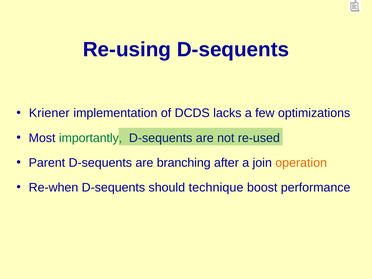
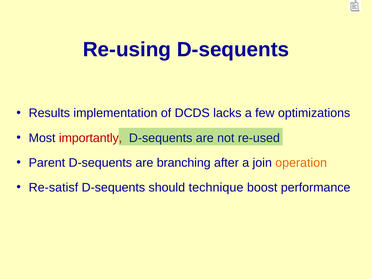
Kriener: Kriener -> Results
importantly colour: green -> red
Re-when: Re-when -> Re-satisf
